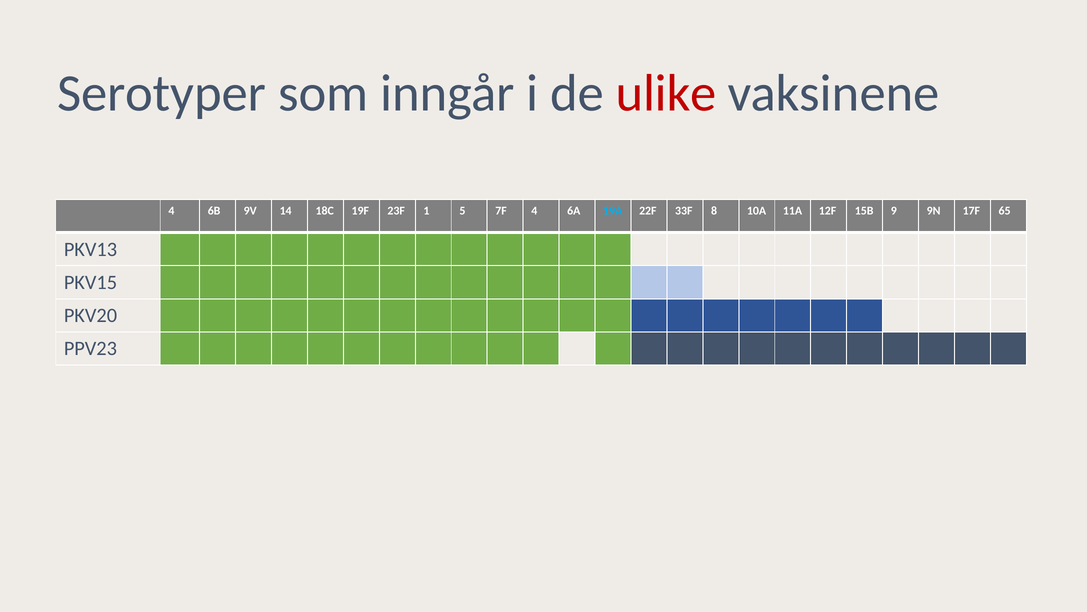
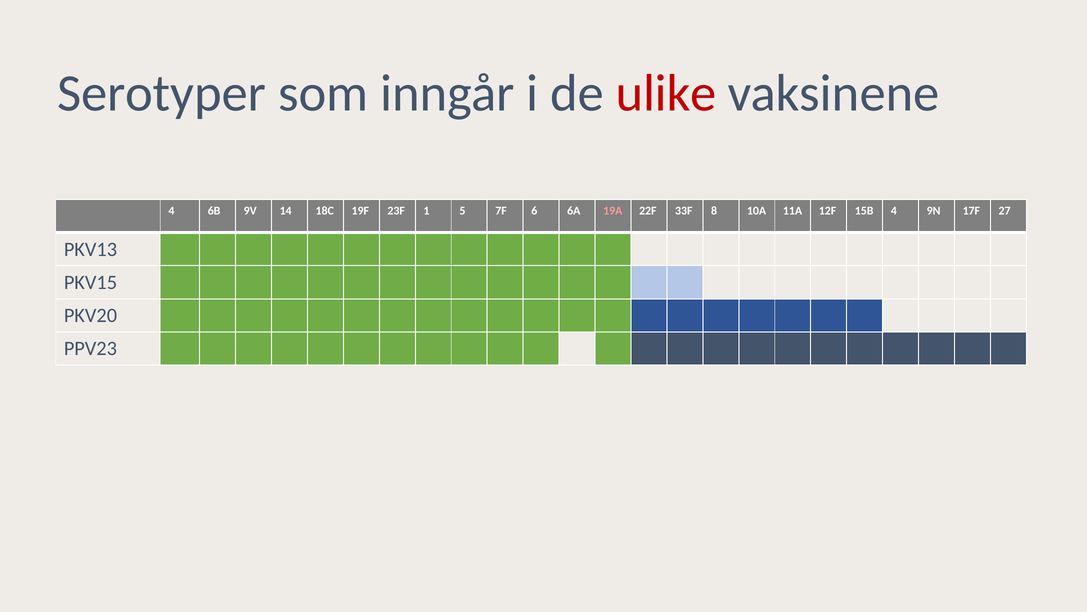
7F 4: 4 -> 6
19A colour: light blue -> pink
15B 9: 9 -> 4
65: 65 -> 27
